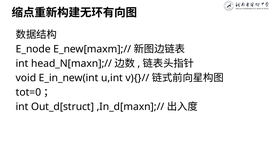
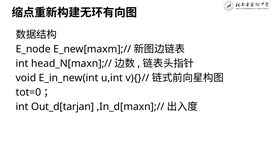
Out_d[struct: Out_d[struct -> Out_d[tarjan
